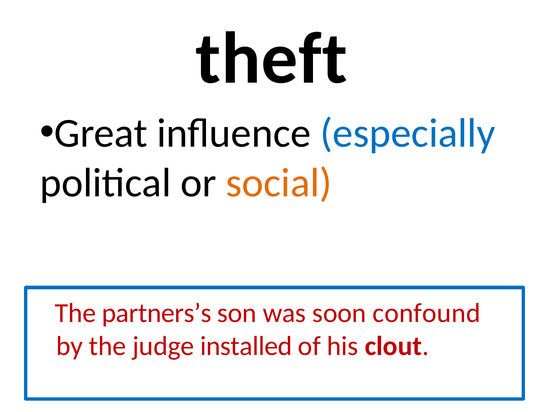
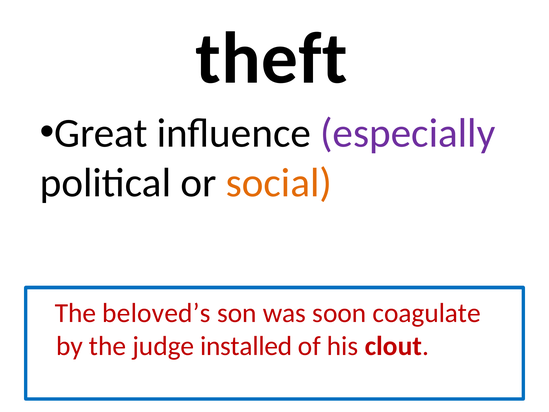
especially colour: blue -> purple
partners’s: partners’s -> beloved’s
confound: confound -> coagulate
